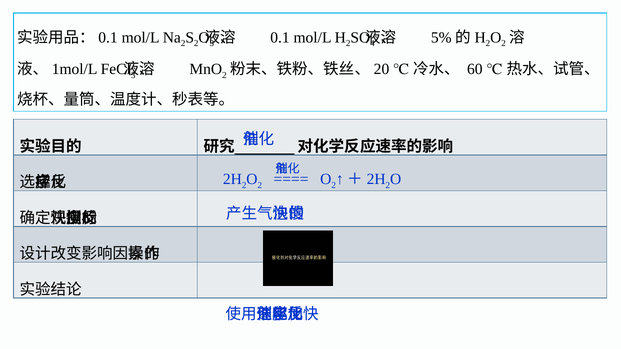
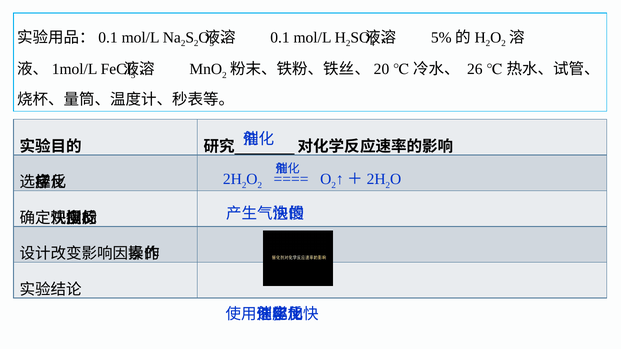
60: 60 -> 26
